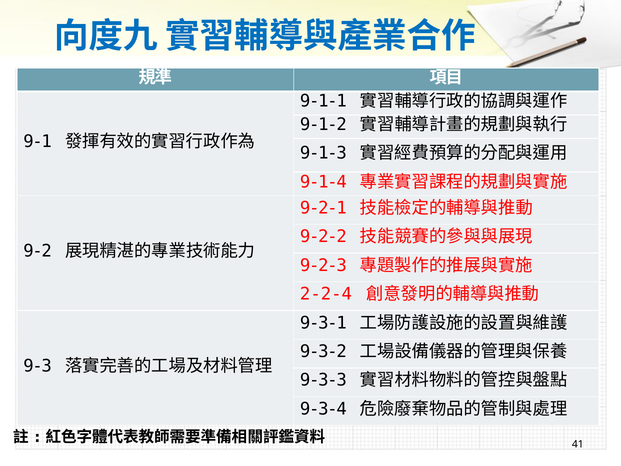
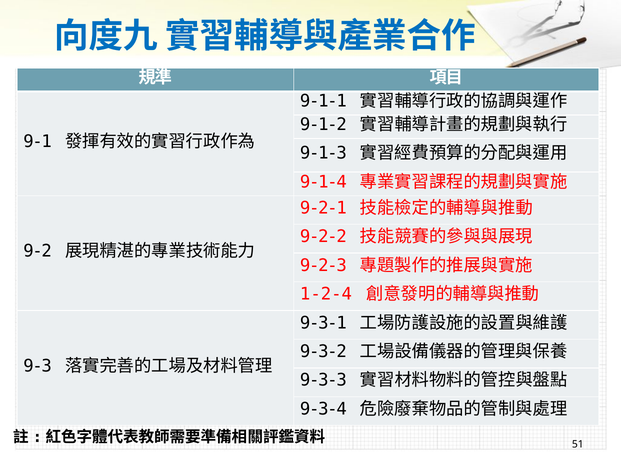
2-2-4: 2-2-4 -> 1-2-4
41: 41 -> 51
